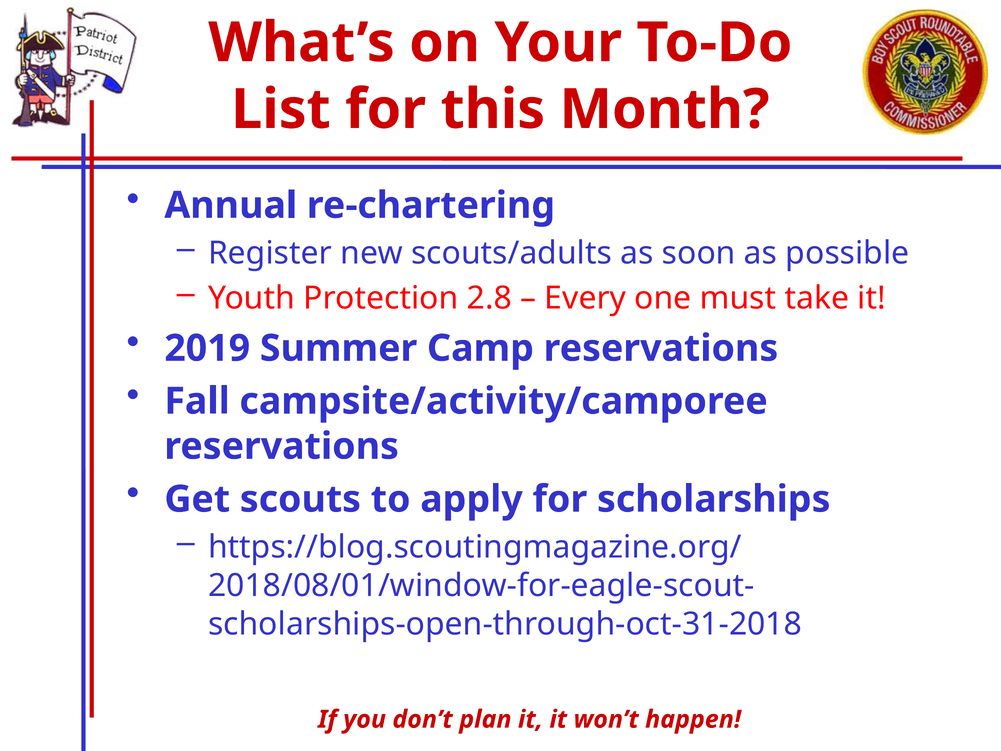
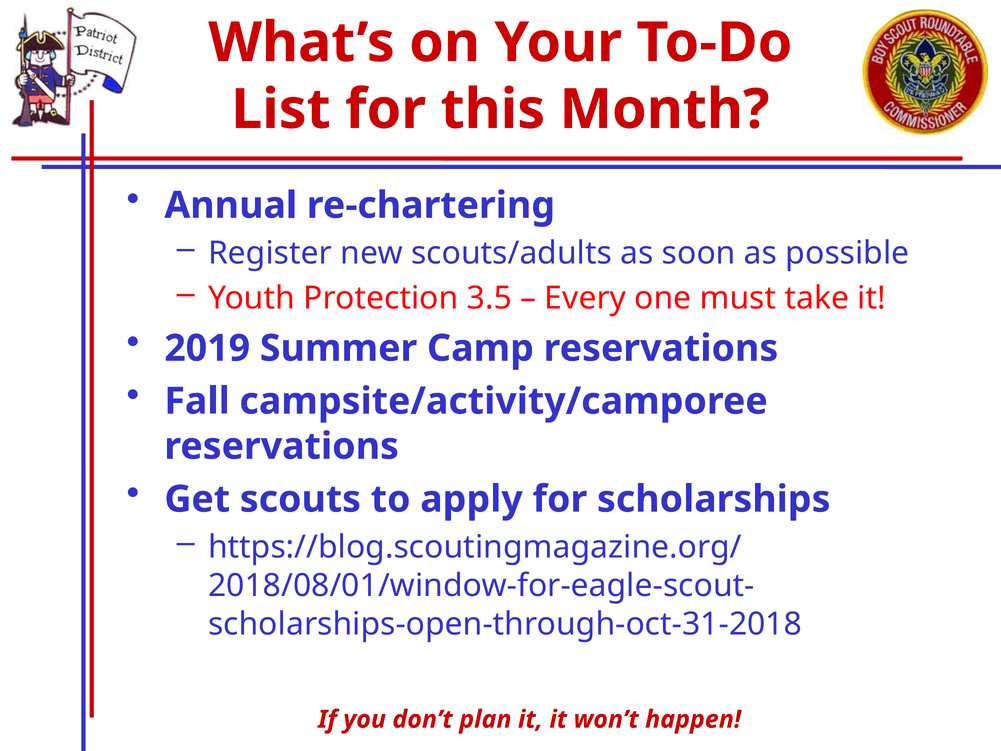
2.8: 2.8 -> 3.5
